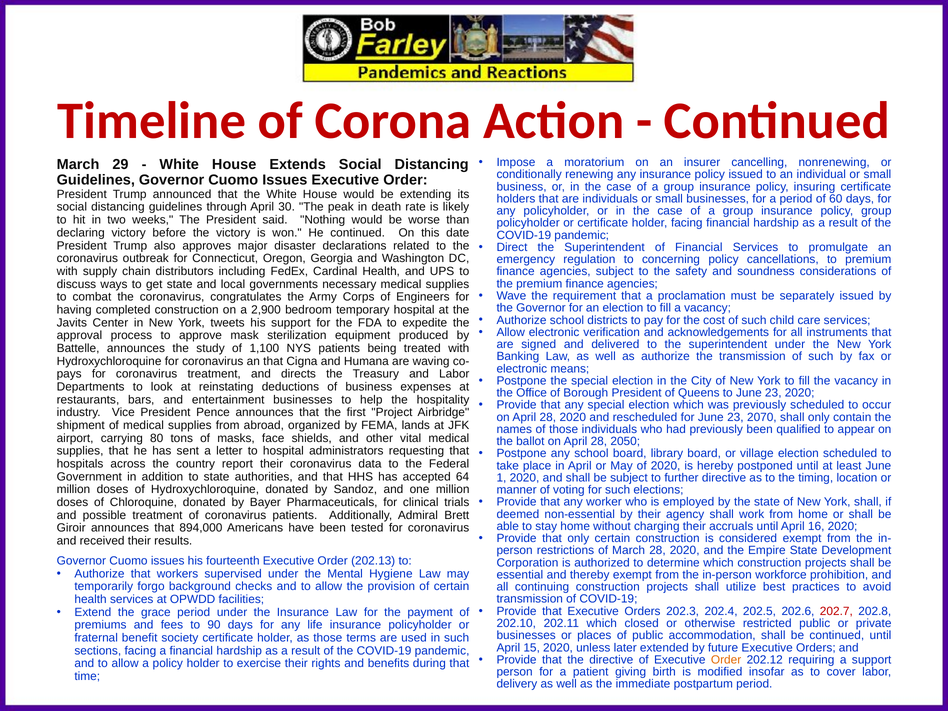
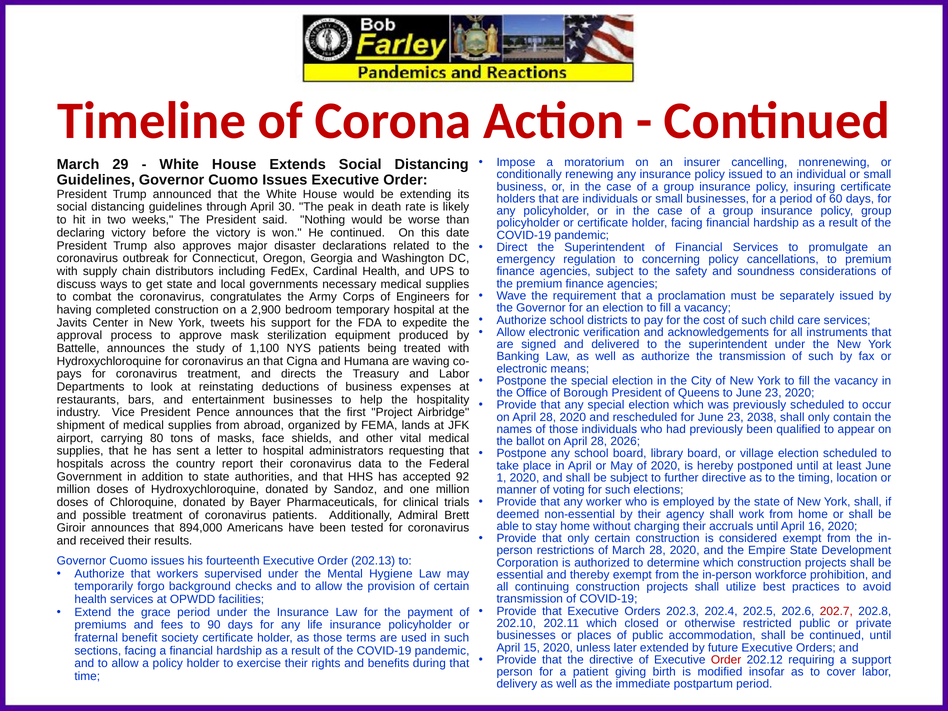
2070: 2070 -> 2038
2050: 2050 -> 2026
64: 64 -> 92
Order at (726, 660) colour: orange -> red
